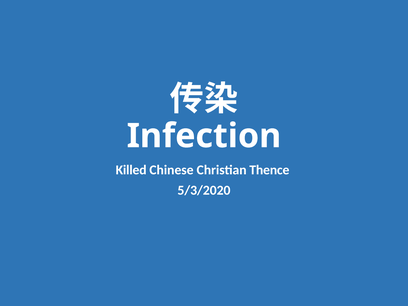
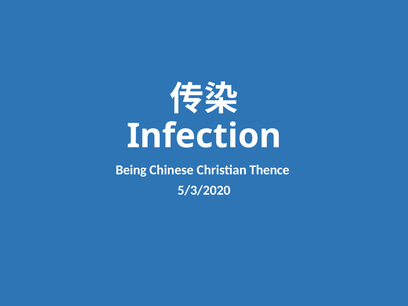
Killed: Killed -> Being
